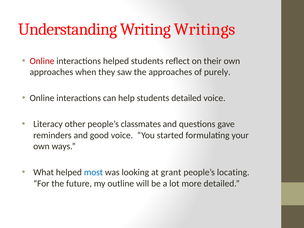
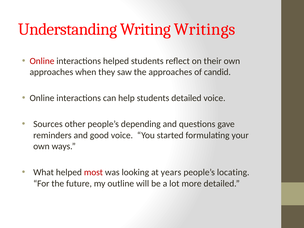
purely: purely -> candid
Literacy: Literacy -> Sources
classmates: classmates -> depending
most colour: blue -> red
grant: grant -> years
